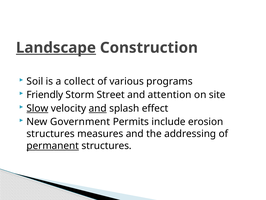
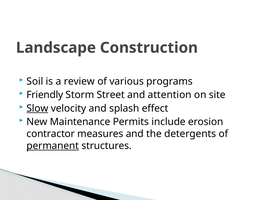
Landscape underline: present -> none
collect: collect -> review
and at (98, 108) underline: present -> none
Government: Government -> Maintenance
structures at (51, 133): structures -> contractor
addressing: addressing -> detergents
